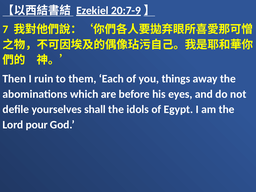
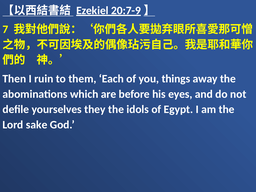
shall: shall -> they
pour: pour -> sake
